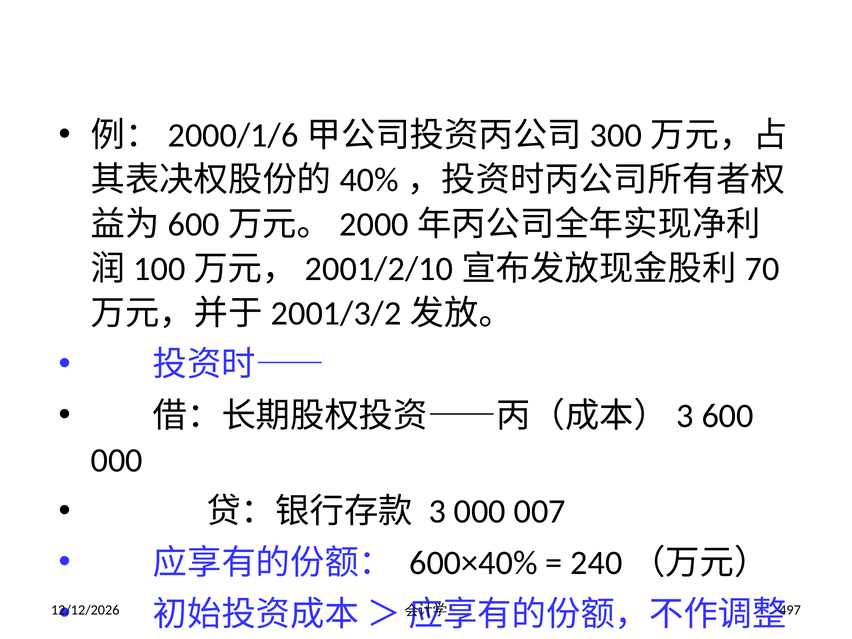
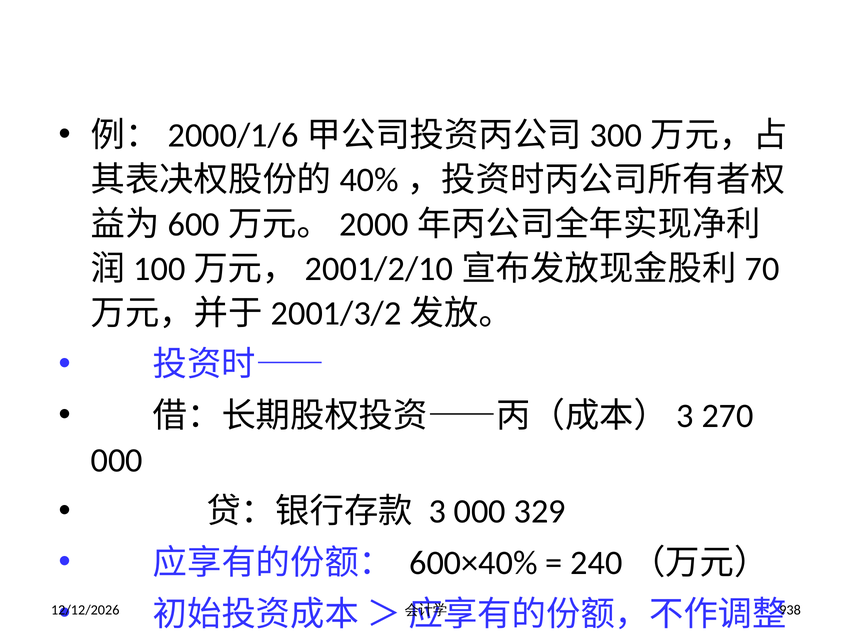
600: 600 -> 270
007: 007 -> 329
497: 497 -> 938
